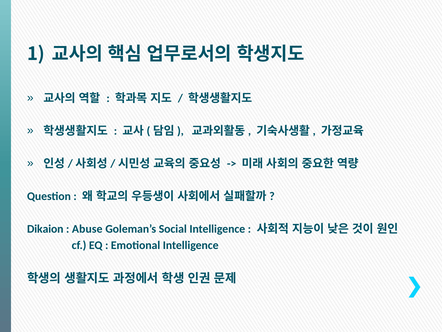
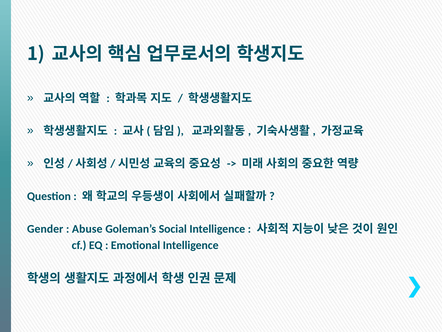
Dikaion: Dikaion -> Gender
